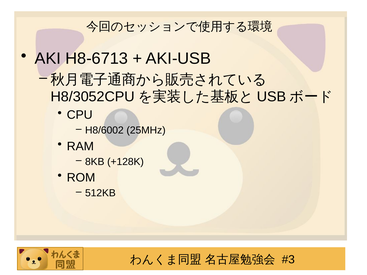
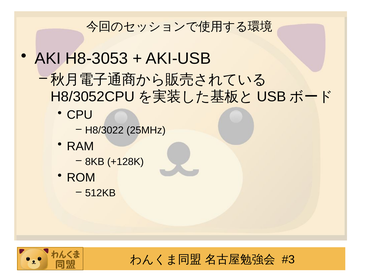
H8-6713: H8-6713 -> H8-3053
H8/6002: H8/6002 -> H8/3022
